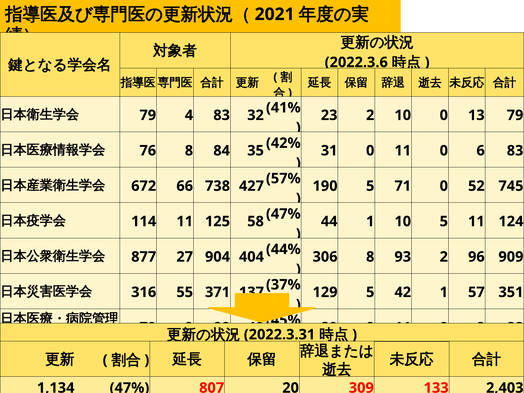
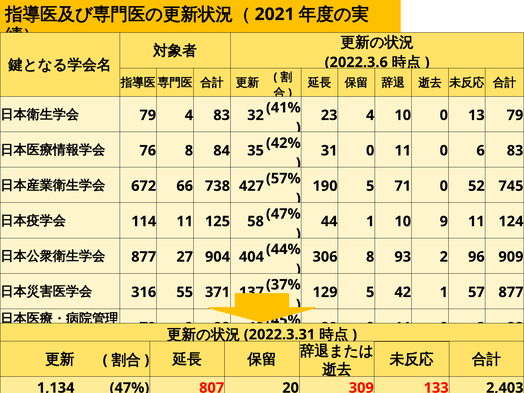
23 2: 2 -> 4
10 5: 5 -> 9
57 351: 351 -> 877
